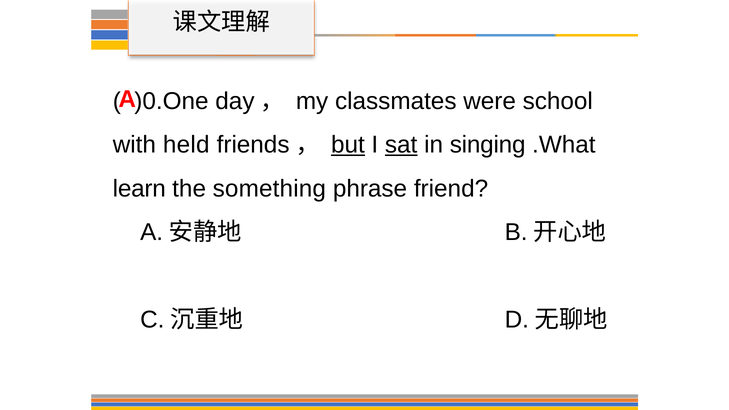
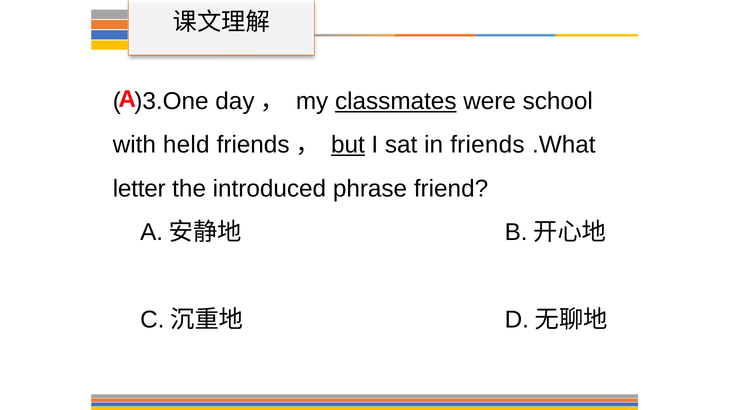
)0.One: )0.One -> )3.One
classmates underline: none -> present
sat underline: present -> none
singing: singing -> friends
learn: learn -> letter
something: something -> introduced
